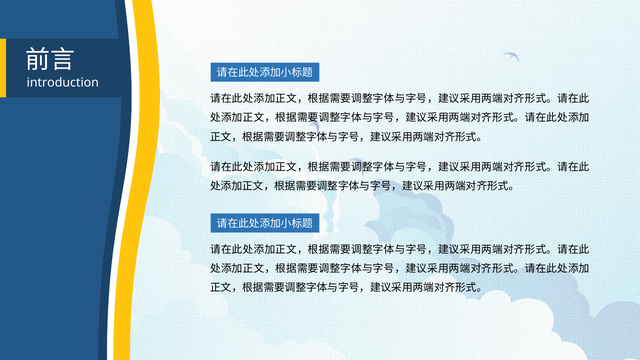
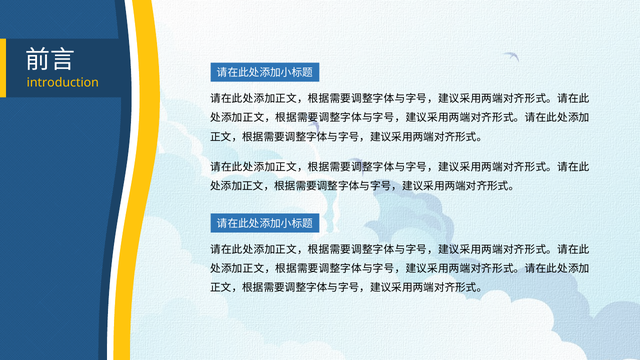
introduction colour: white -> yellow
